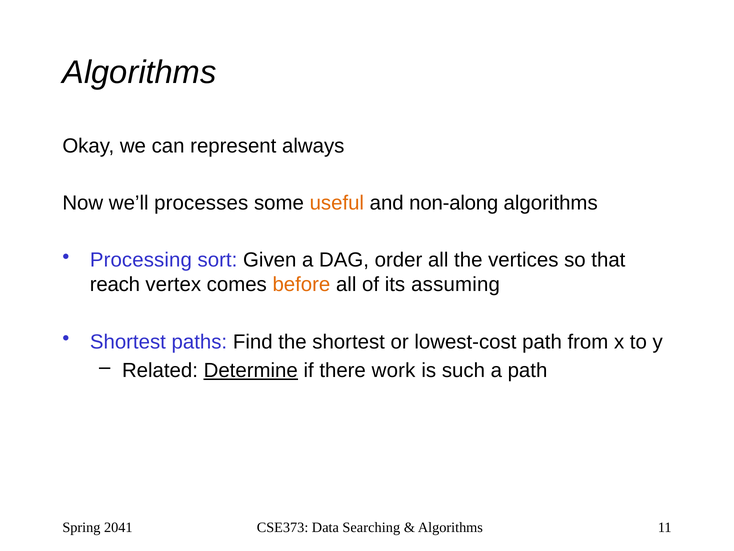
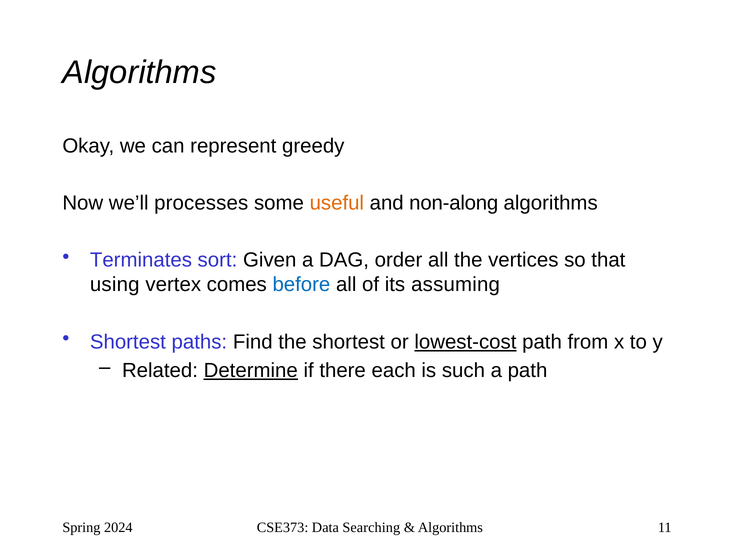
always: always -> greedy
Processing: Processing -> Terminates
reach: reach -> using
before colour: orange -> blue
lowest-cost underline: none -> present
work: work -> each
2041: 2041 -> 2024
